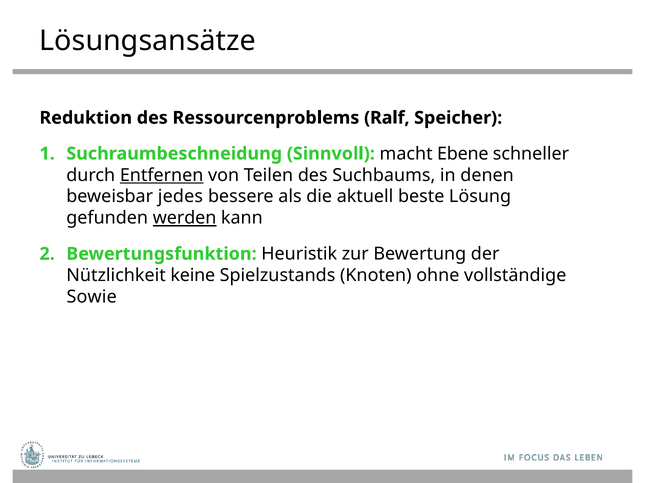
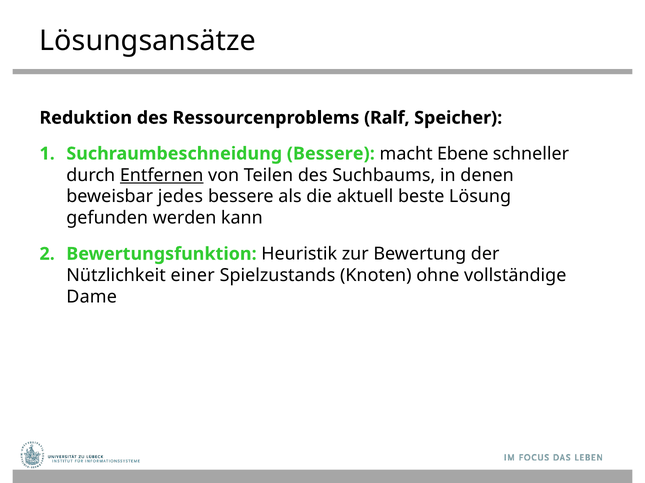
Suchraumbeschneidung Sinnvoll: Sinnvoll -> Bessere
werden underline: present -> none
keine: keine -> einer
Sowie: Sowie -> Dame
